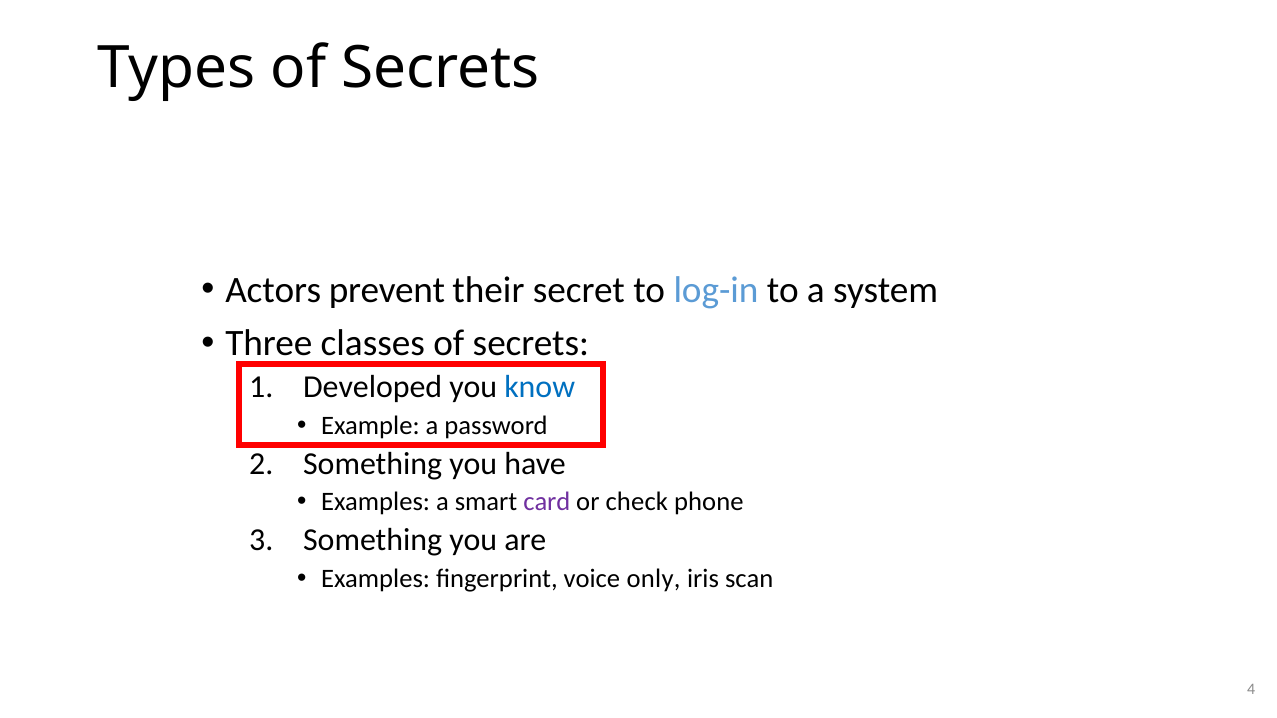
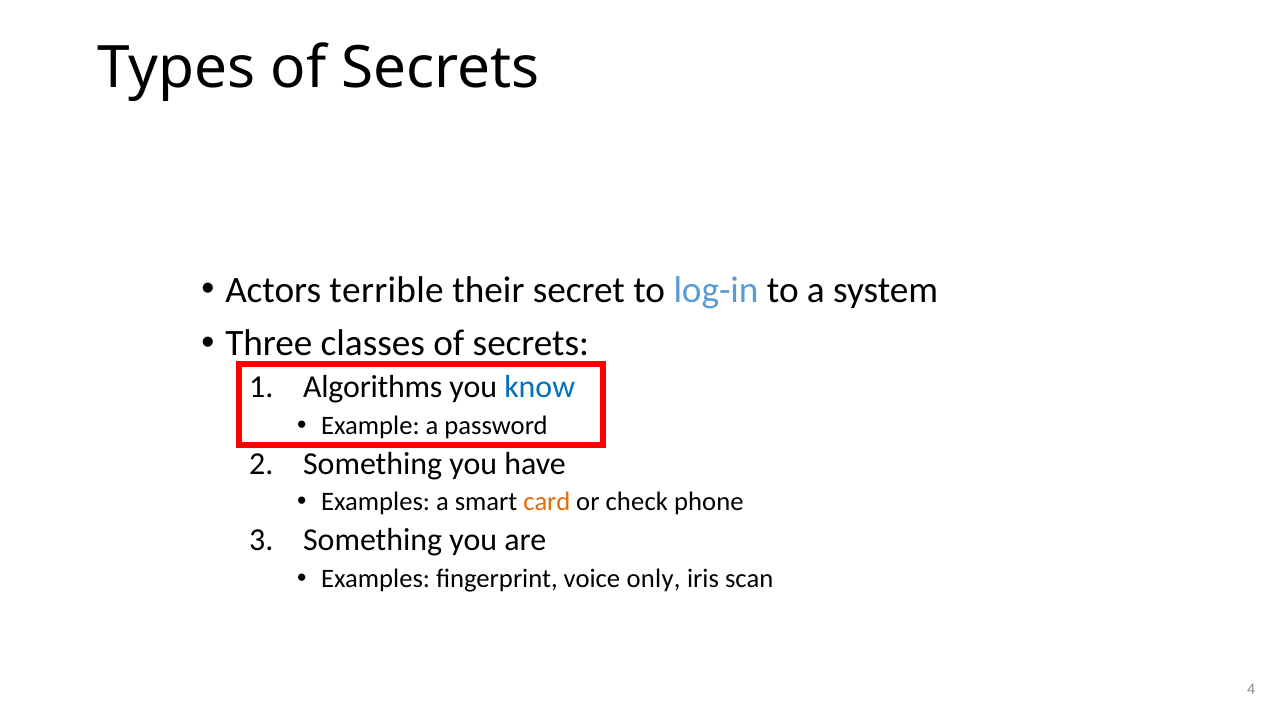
prevent: prevent -> terrible
Developed: Developed -> Algorithms
card colour: purple -> orange
